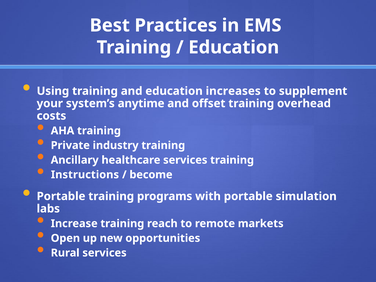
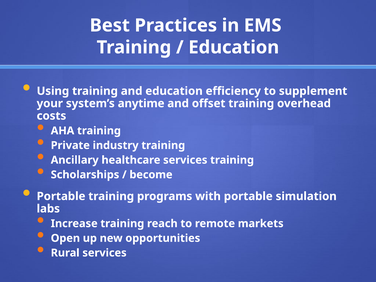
increases: increases -> efficiency
Instructions: Instructions -> Scholarships
